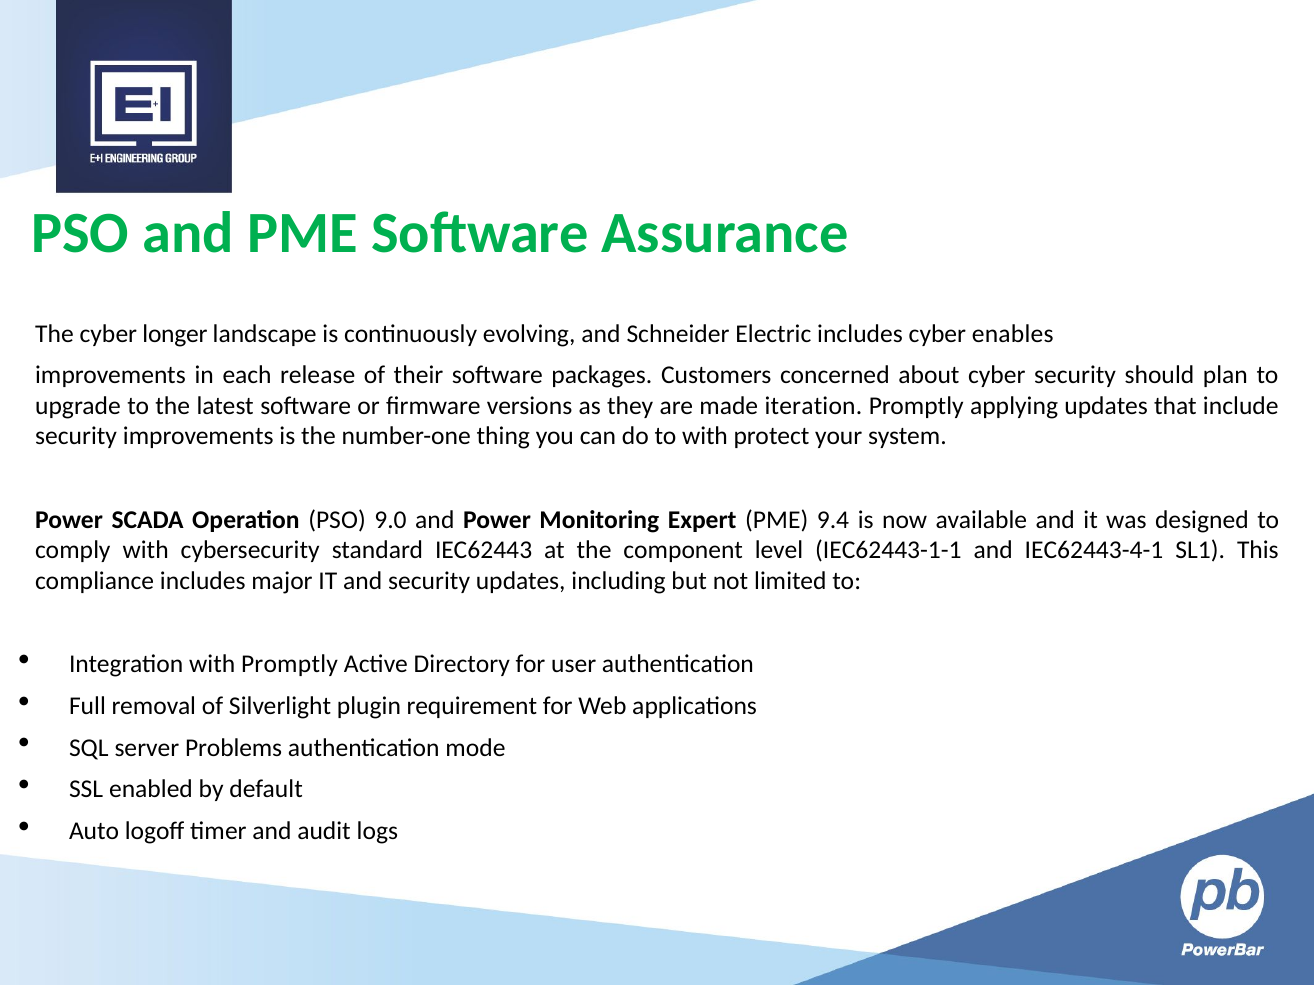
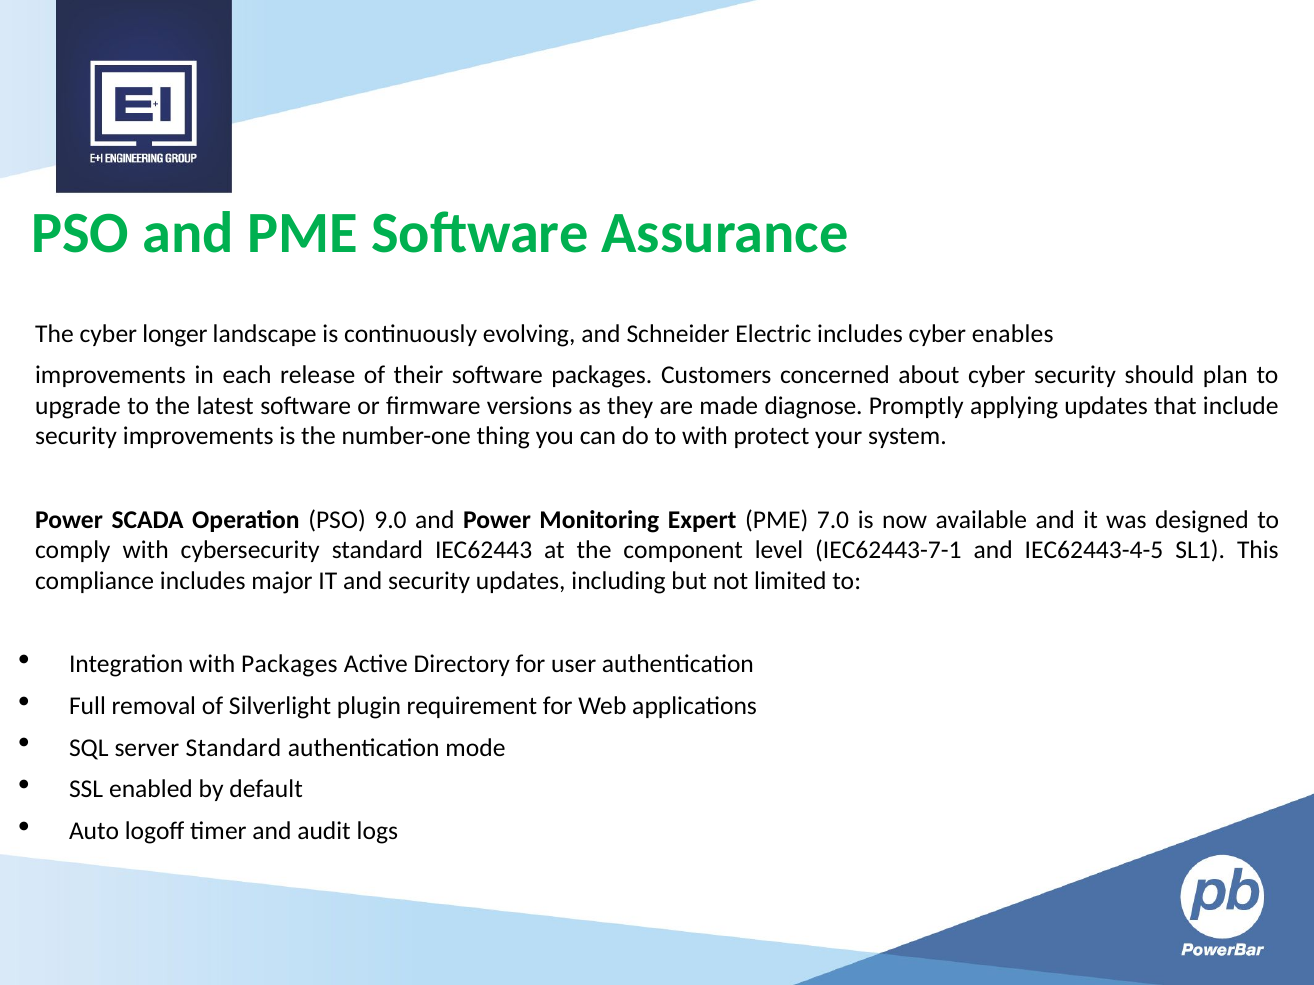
iteration: iteration -> diagnose
9.4: 9.4 -> 7.0
IEC62443-1-1: IEC62443-1-1 -> IEC62443-7-1
IEC62443-4-1: IEC62443-4-1 -> IEC62443-4-5
with Promptly: Promptly -> Packages
server Problems: Problems -> Standard
